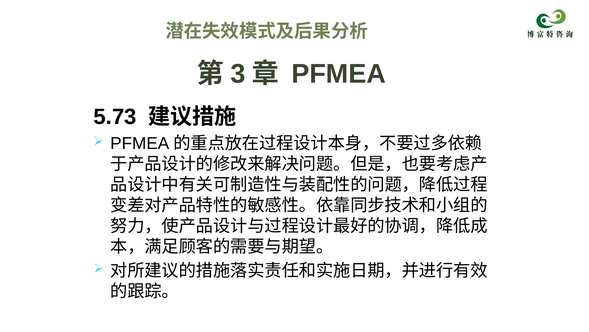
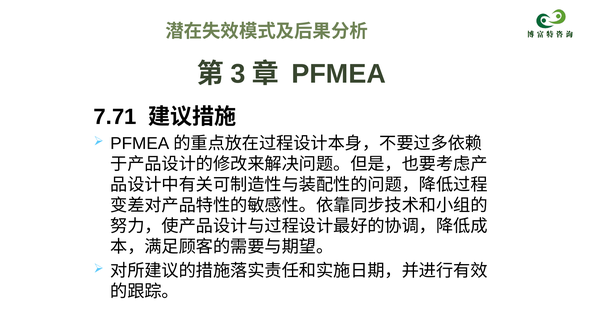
5.73: 5.73 -> 7.71
